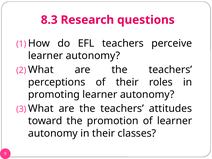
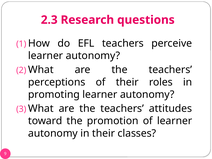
8.3: 8.3 -> 2.3
